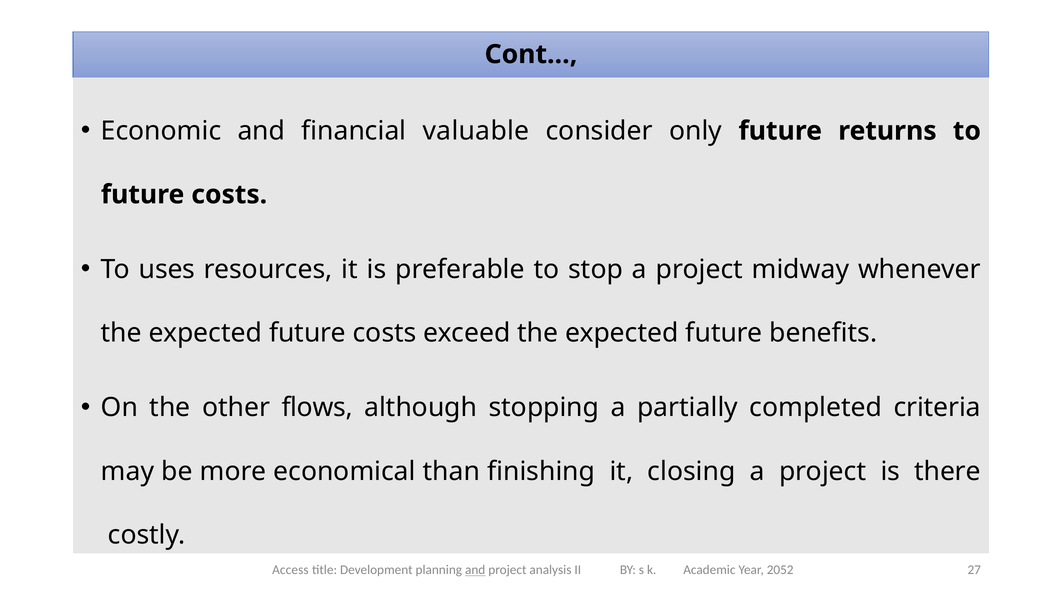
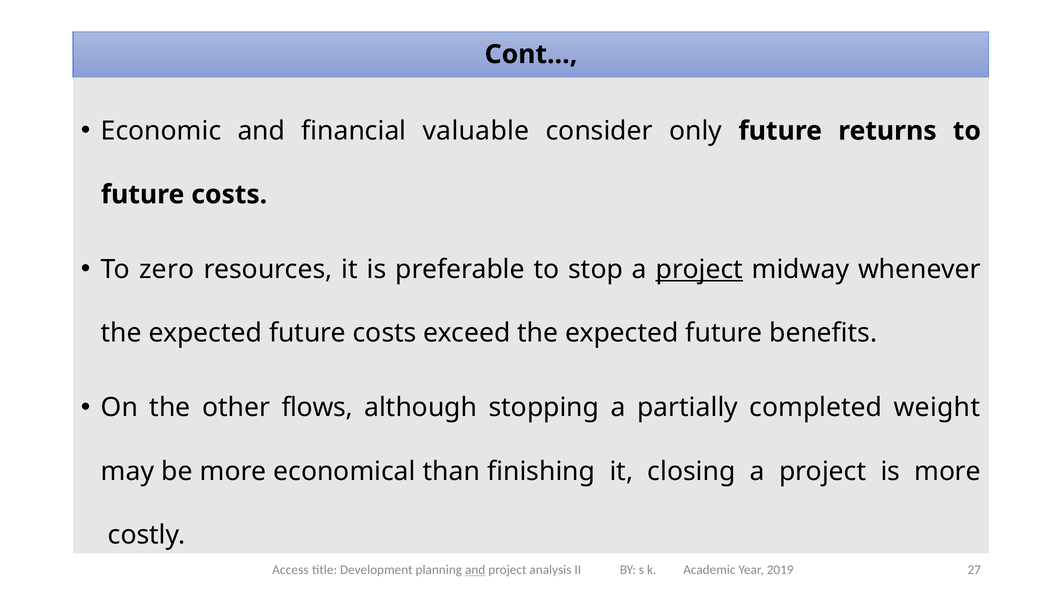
uses: uses -> zero
project at (699, 269) underline: none -> present
criteria: criteria -> weight
is there: there -> more
2052: 2052 -> 2019
